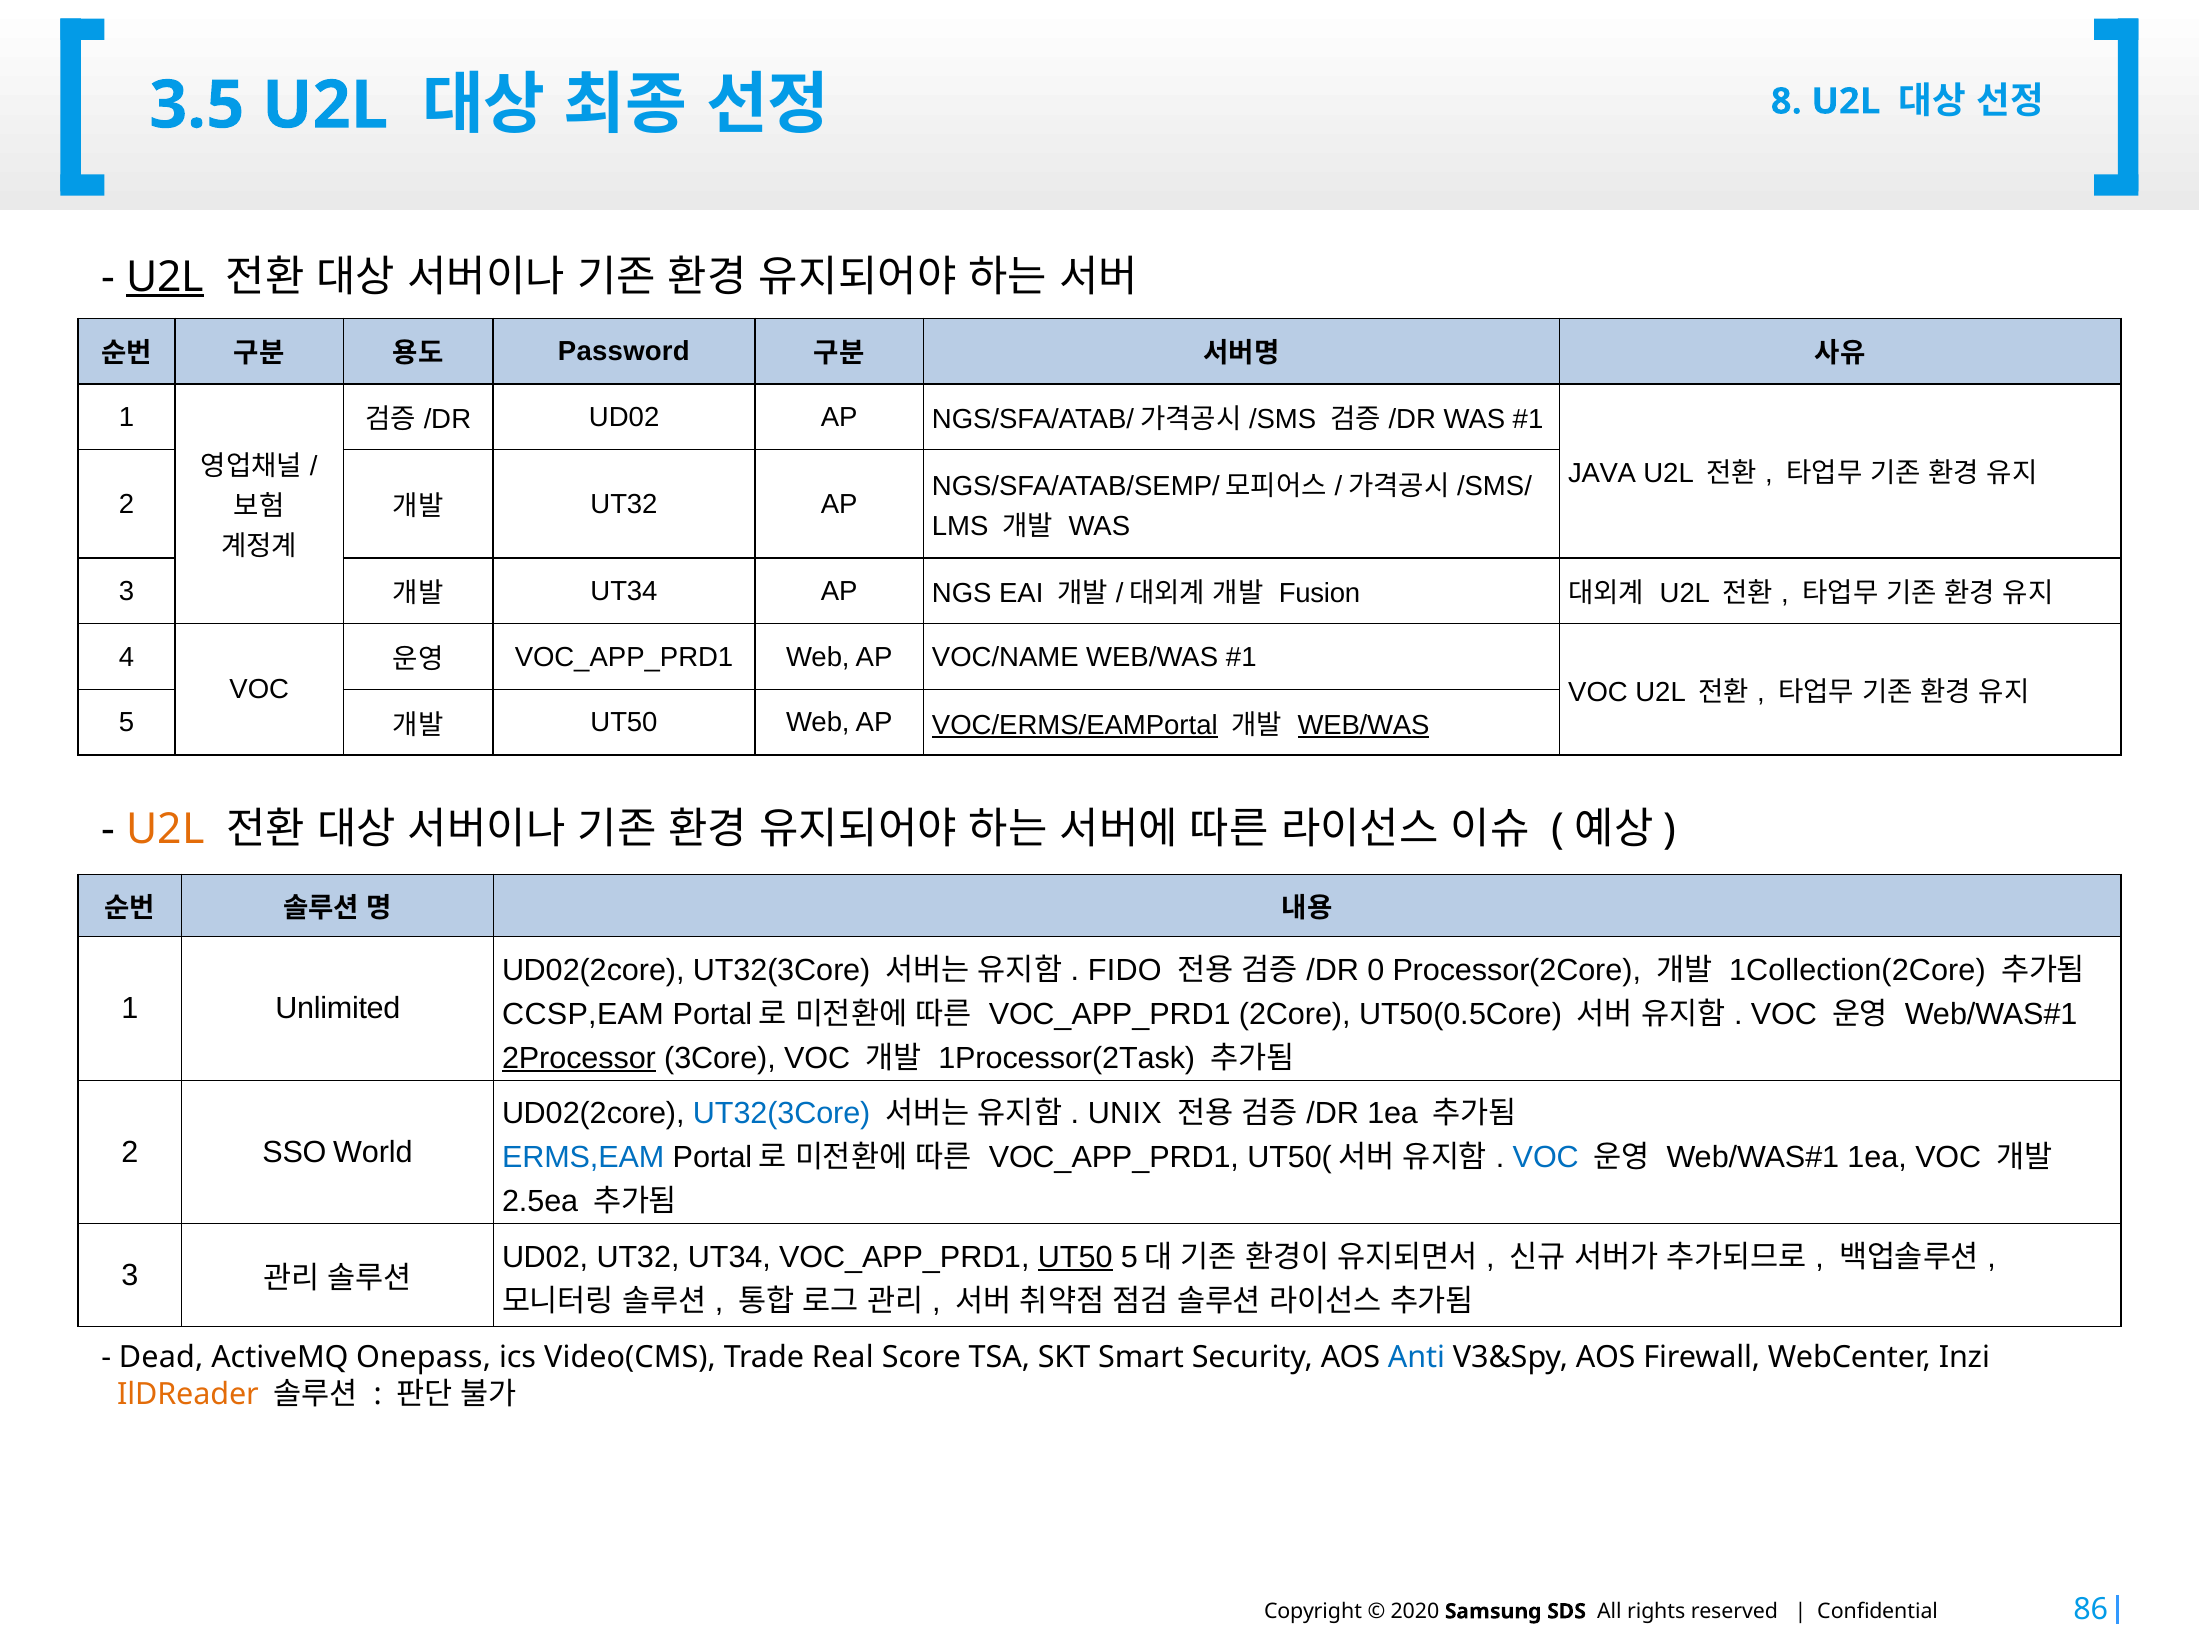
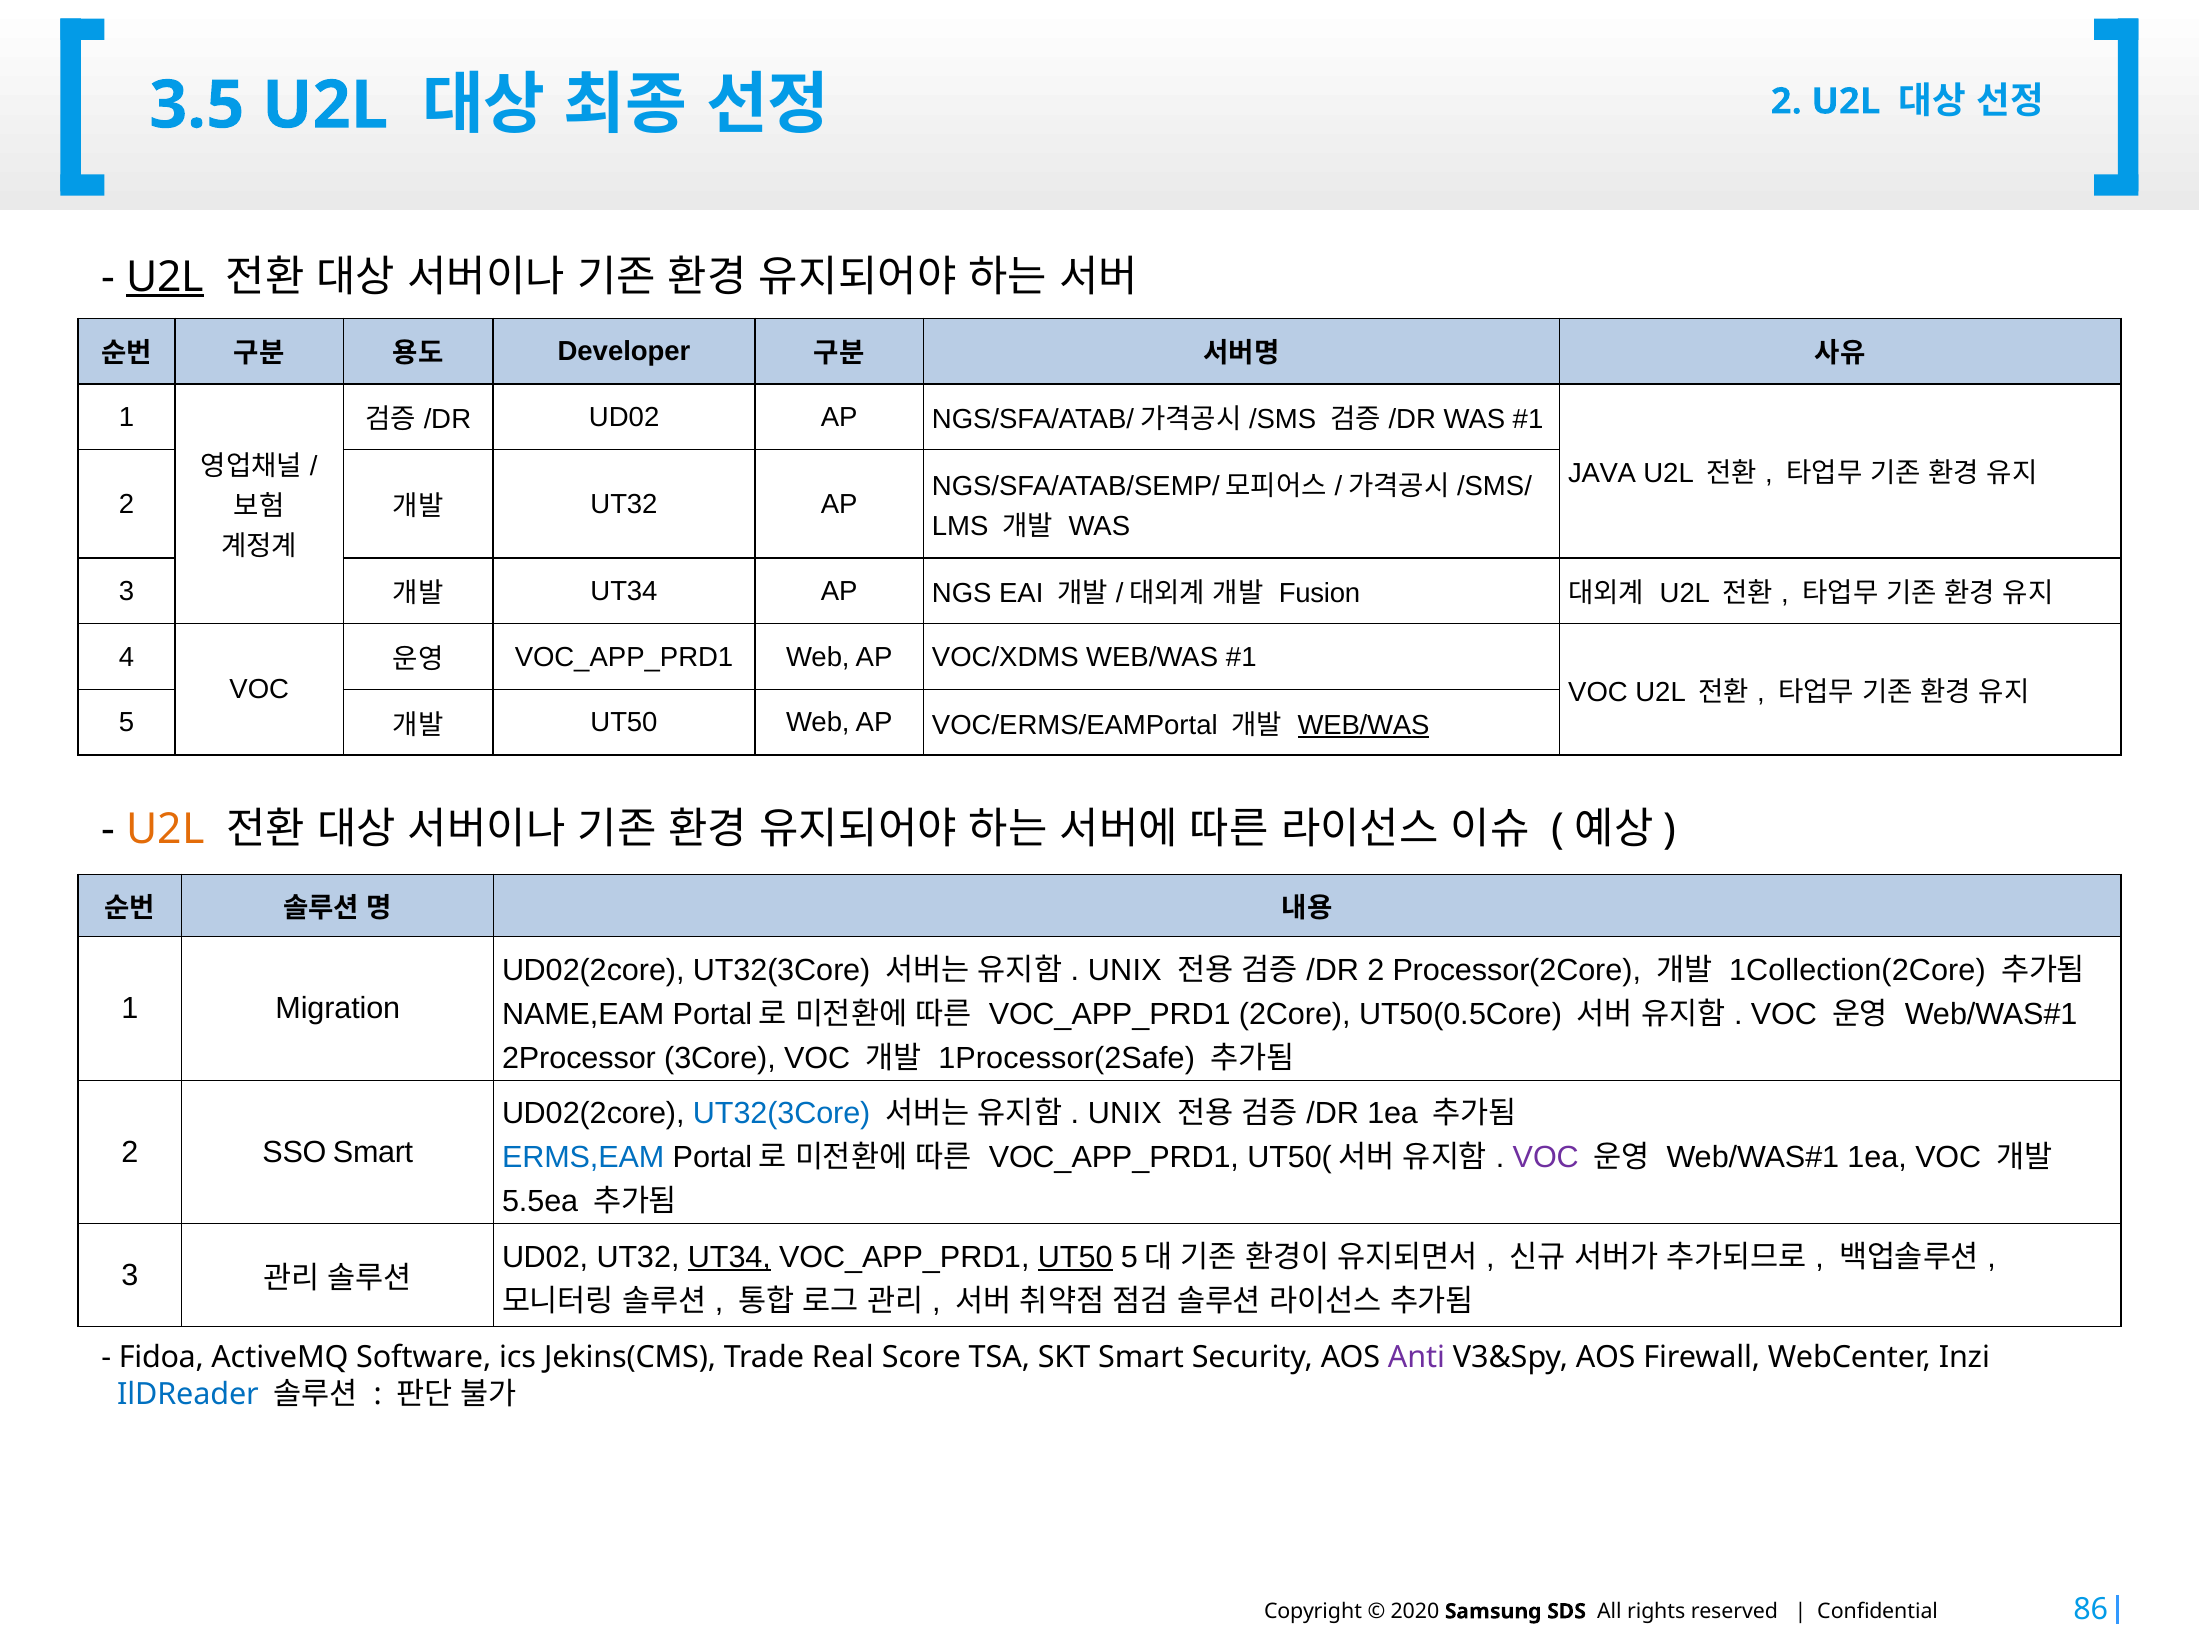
8 at (1786, 101): 8 -> 2
Password: Password -> Developer
VOC/NAME: VOC/NAME -> VOC/XDMS
VOC/ERMS/EAMPortal underline: present -> none
FIDO at (1125, 970): FIDO -> UNIX
0 at (1376, 970): 0 -> 2
Unlimited: Unlimited -> Migration
CCSP,EAM: CCSP,EAM -> NAME,EAM
2Processor underline: present -> none
1Processor(2Task: 1Processor(2Task -> 1Processor(2Safe
SSO World: World -> Smart
VOC at (1546, 1158) colour: blue -> purple
2.5ea: 2.5ea -> 5.5ea
UT34 at (729, 1257) underline: none -> present
Dead: Dead -> Fidoa
Onepass: Onepass -> Software
Video(CMS: Video(CMS -> Jekins(CMS
Anti colour: blue -> purple
IlDReader colour: orange -> blue
